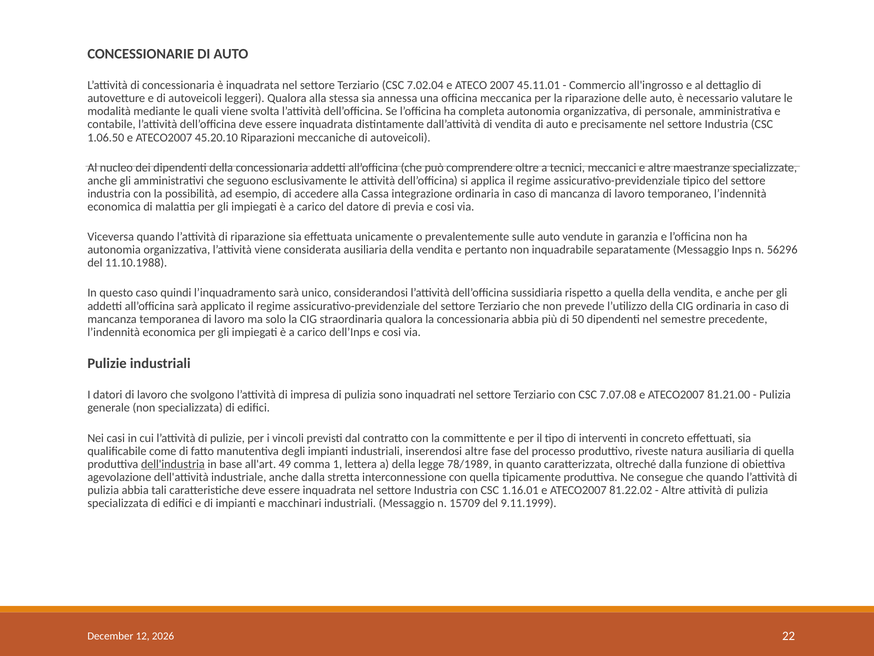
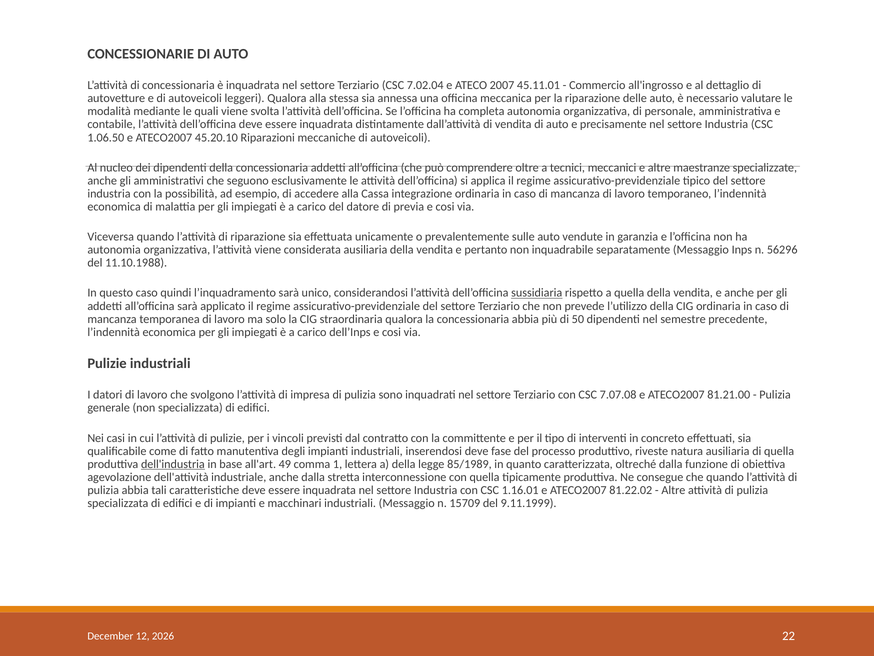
sussidiaria underline: none -> present
inserendosi altre: altre -> deve
78/1989: 78/1989 -> 85/1989
